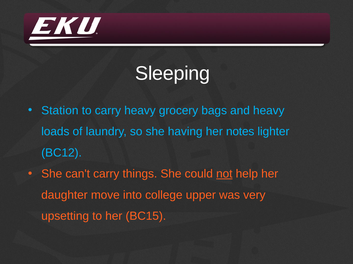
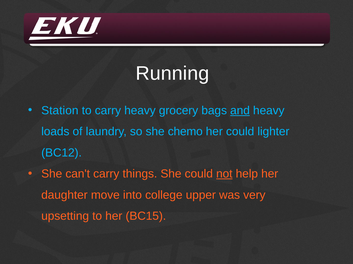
Sleeping: Sleeping -> Running
and underline: none -> present
having: having -> chemo
her notes: notes -> could
